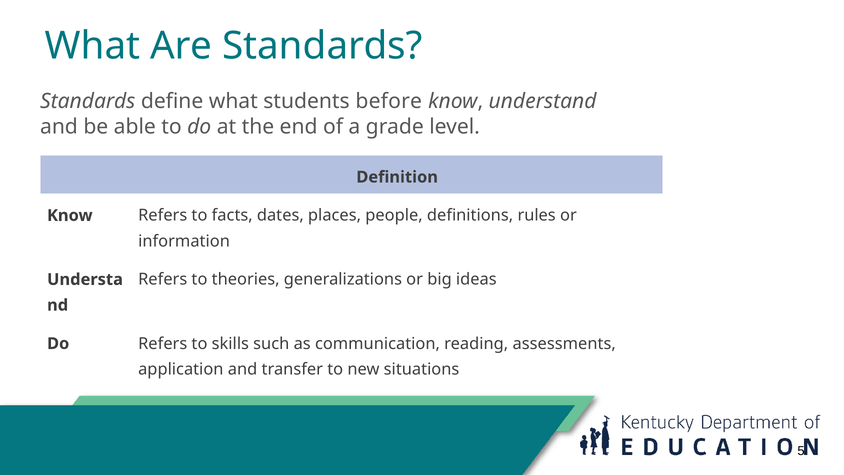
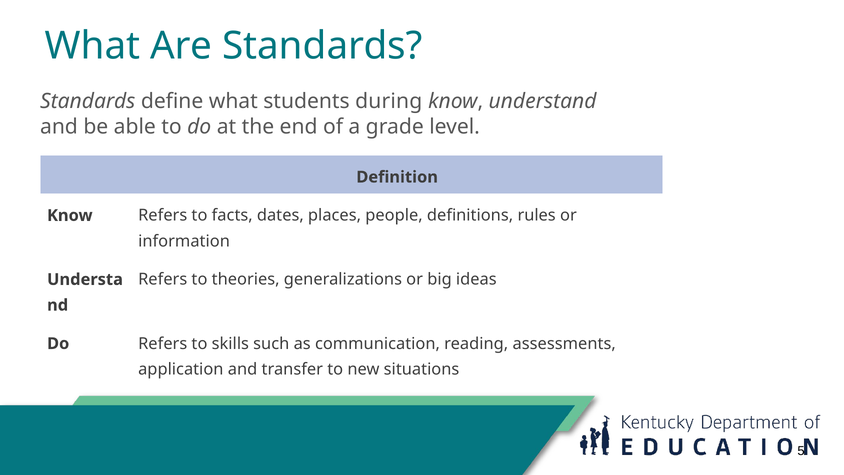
before: before -> during
